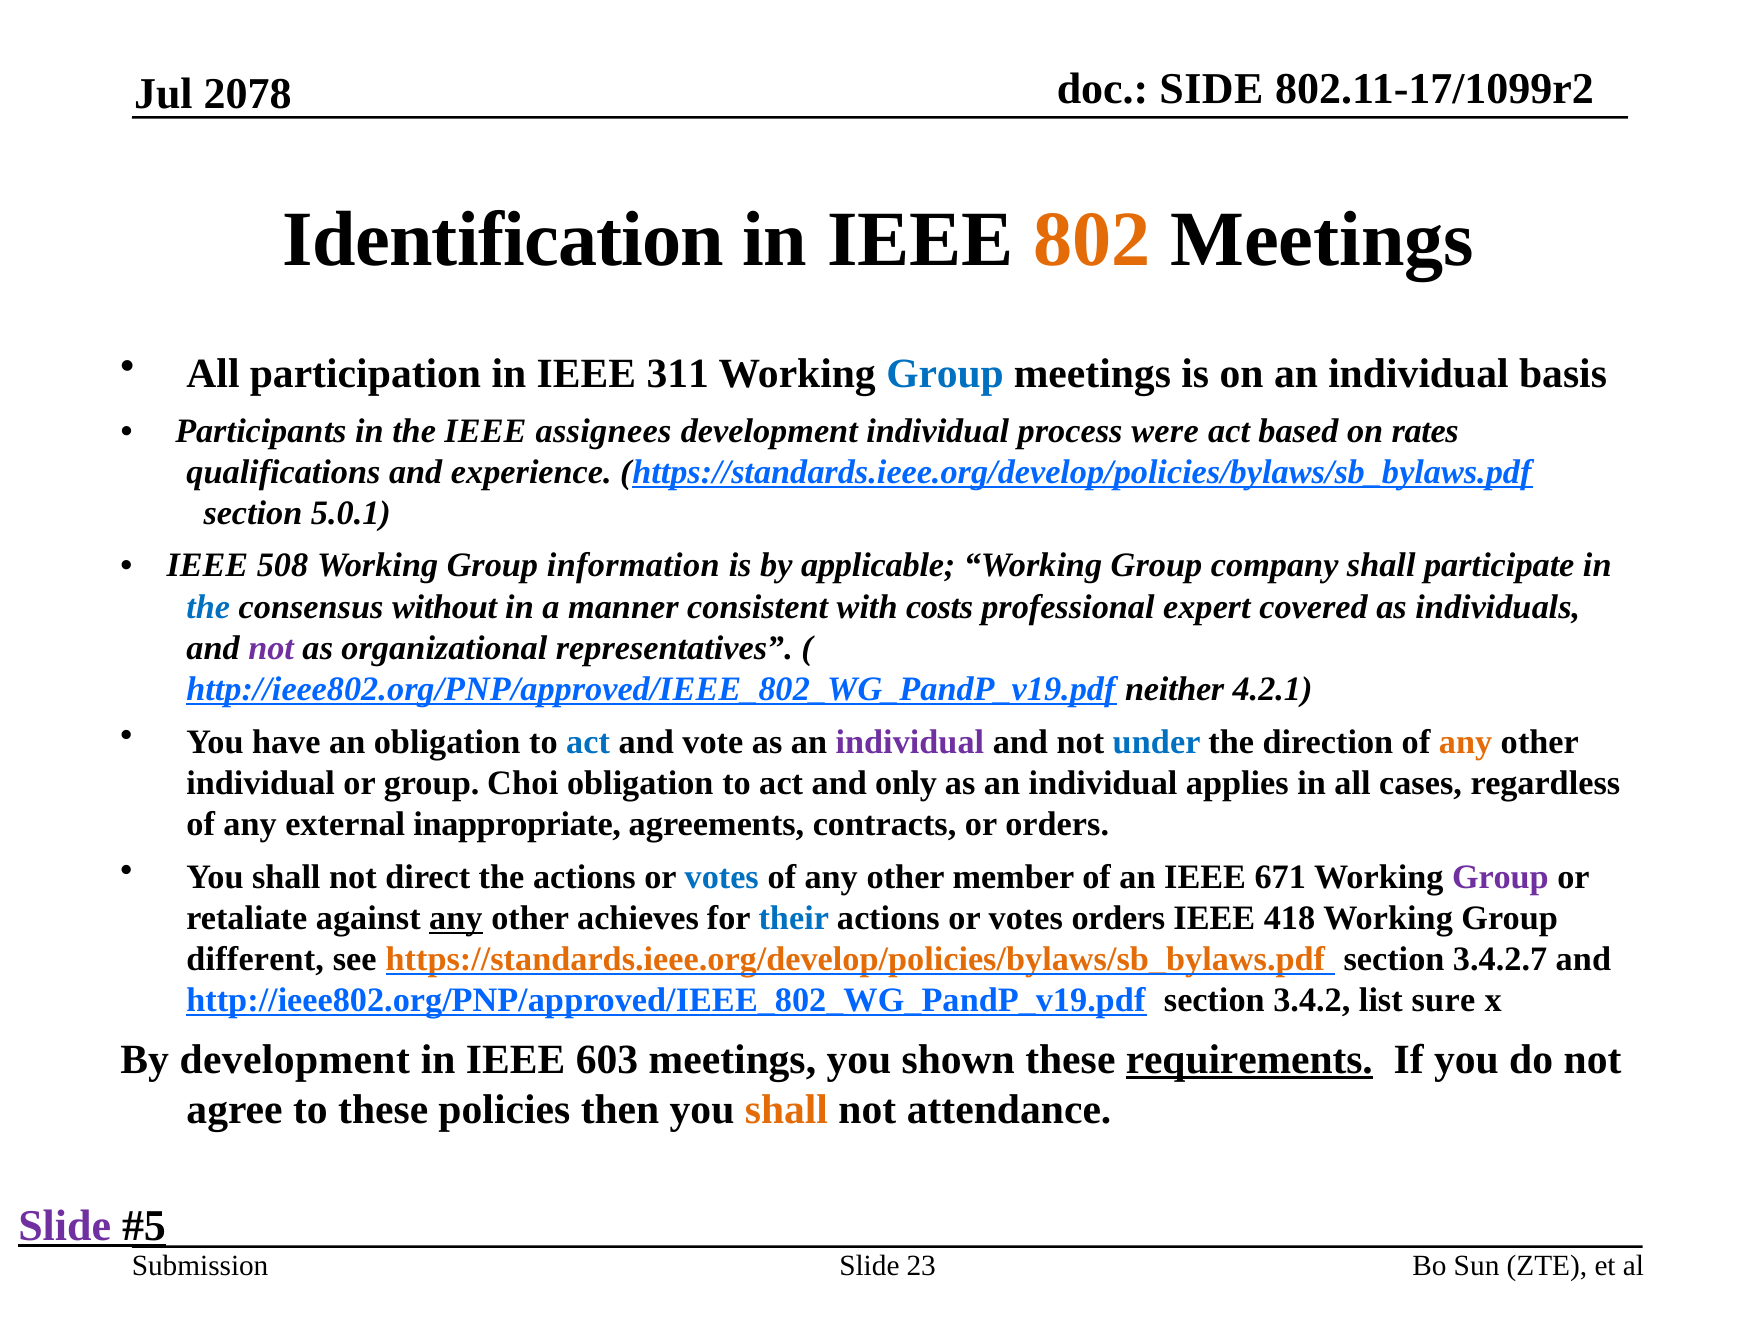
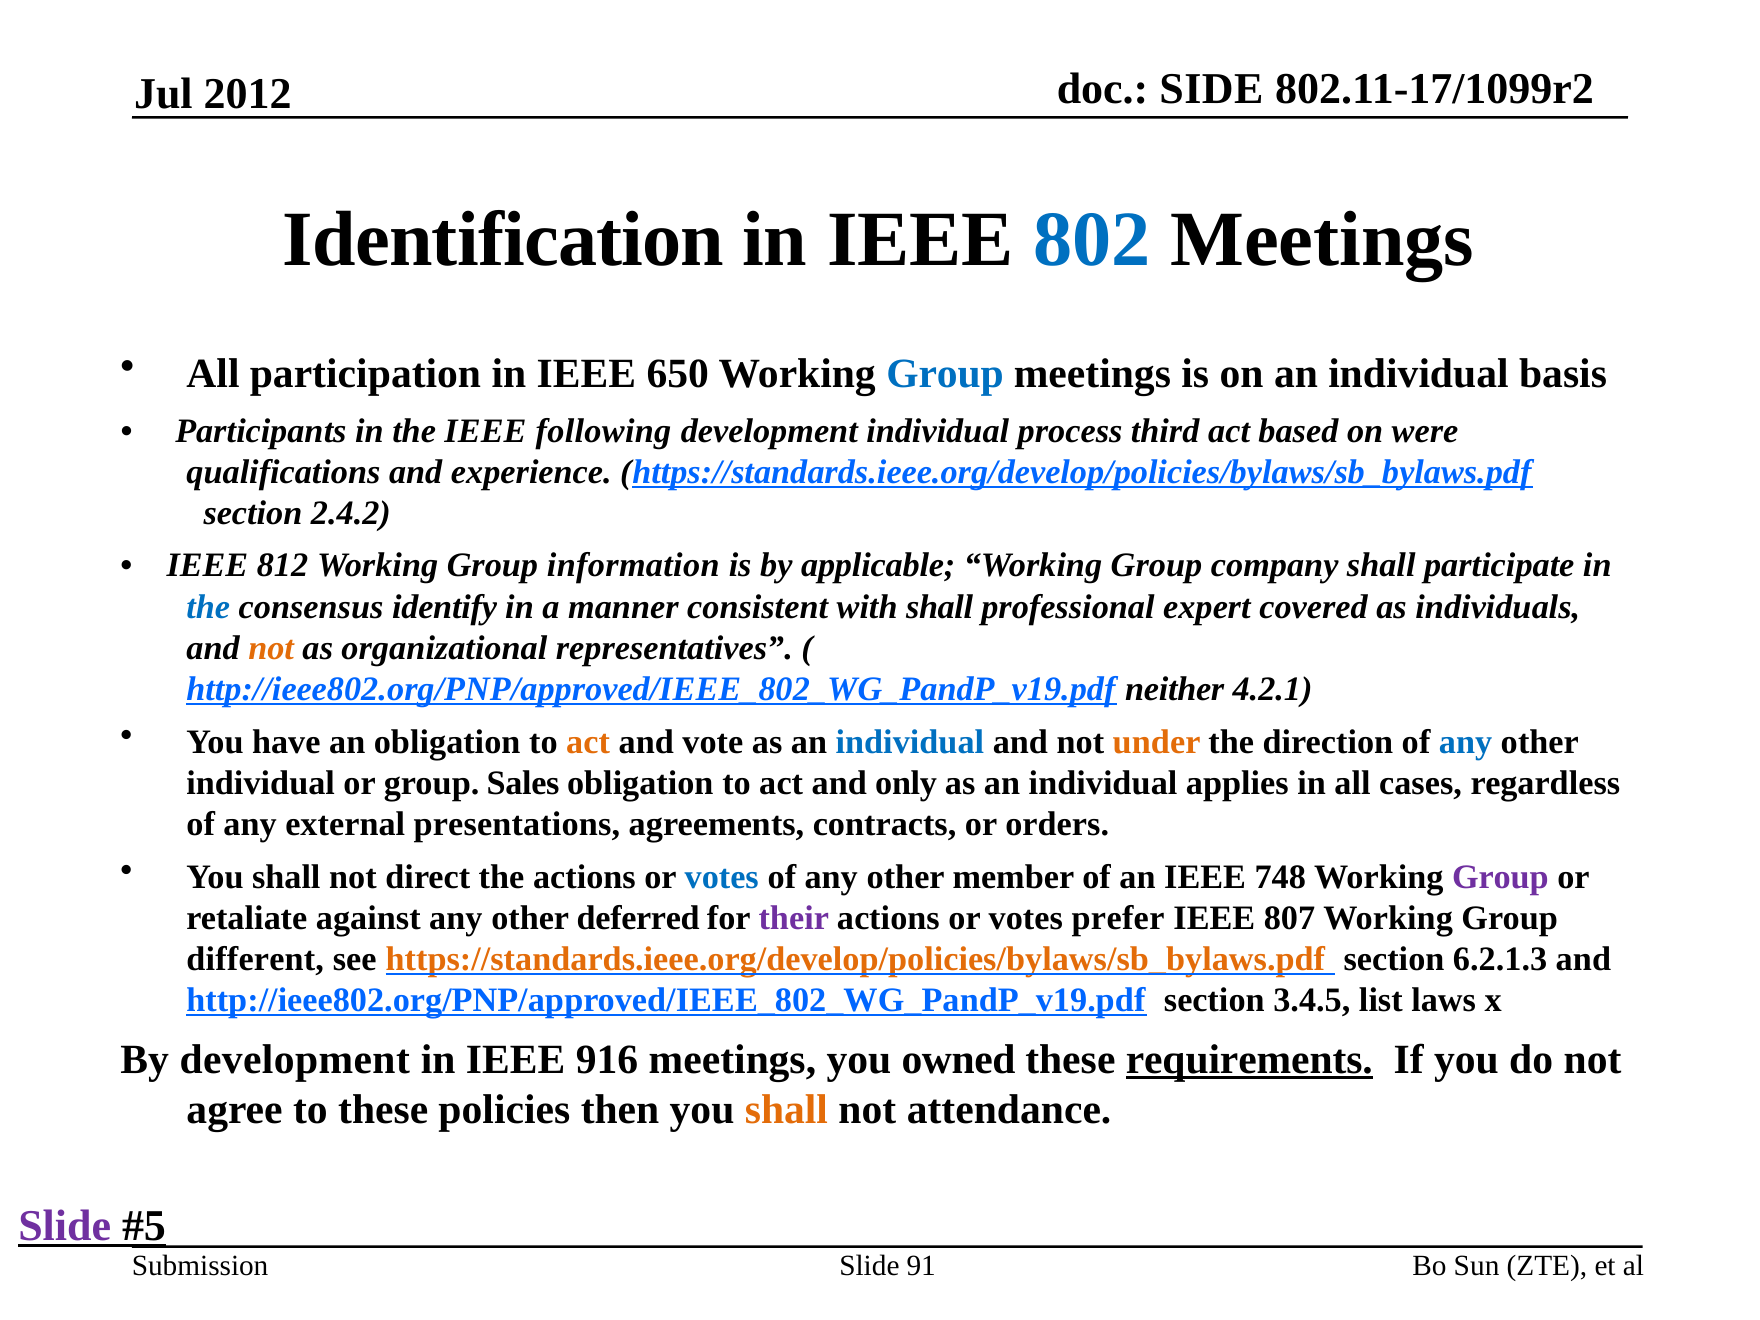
2078: 2078 -> 2012
802 colour: orange -> blue
311: 311 -> 650
assignees: assignees -> following
were: were -> third
rates: rates -> were
5.0.1: 5.0.1 -> 2.4.2
508: 508 -> 812
without: without -> identify
with costs: costs -> shall
not at (271, 648) colour: purple -> orange
act at (588, 742) colour: blue -> orange
individual at (910, 742) colour: purple -> blue
under colour: blue -> orange
any at (1466, 742) colour: orange -> blue
Choi: Choi -> Sales
inappropriate: inappropriate -> presentations
671: 671 -> 748
any at (456, 918) underline: present -> none
achieves: achieves -> deferred
their colour: blue -> purple
votes orders: orders -> prefer
418: 418 -> 807
3.4.2.7: 3.4.2.7 -> 6.2.1.3
3.4.2: 3.4.2 -> 3.4.5
sure: sure -> laws
603: 603 -> 916
shown: shown -> owned
23: 23 -> 91
